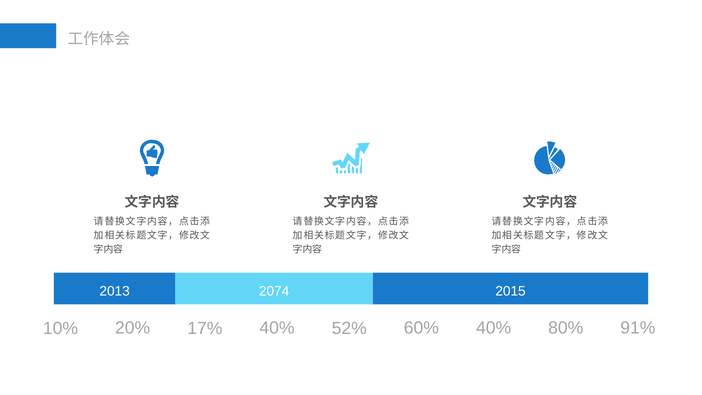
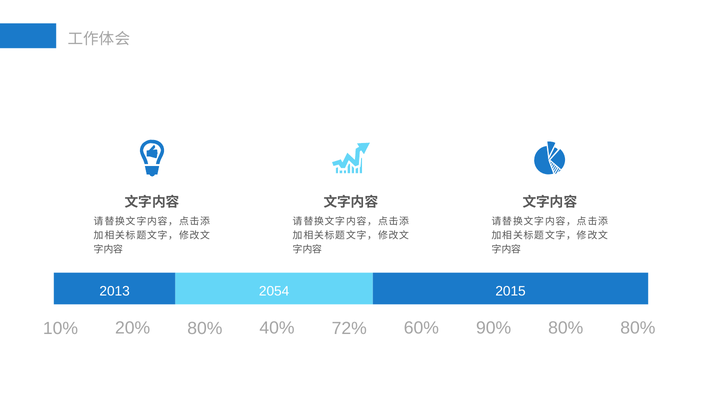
2074: 2074 -> 2054
20% 17%: 17% -> 80%
52%: 52% -> 72%
60% 40%: 40% -> 90%
80% 91%: 91% -> 80%
